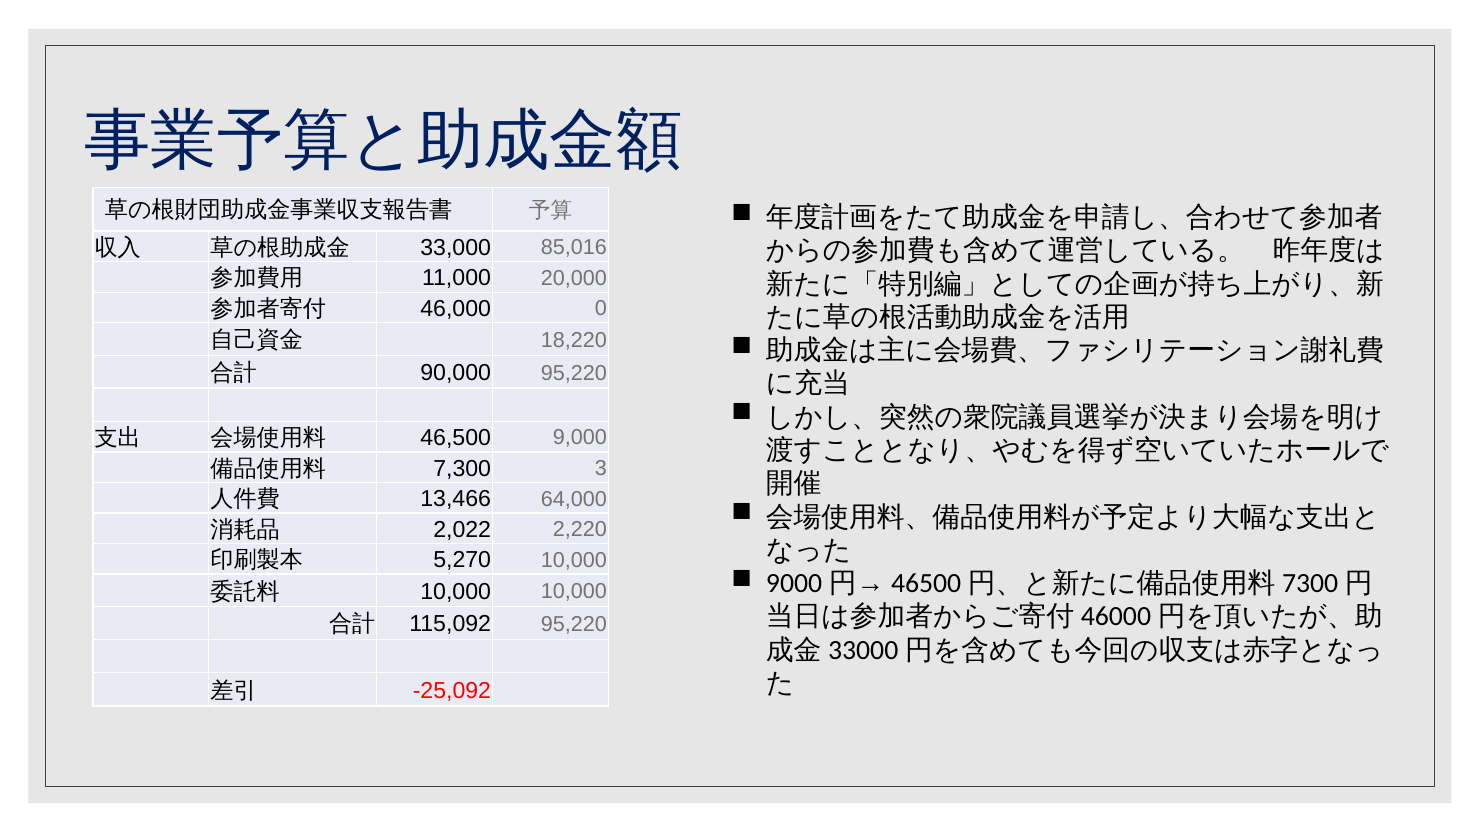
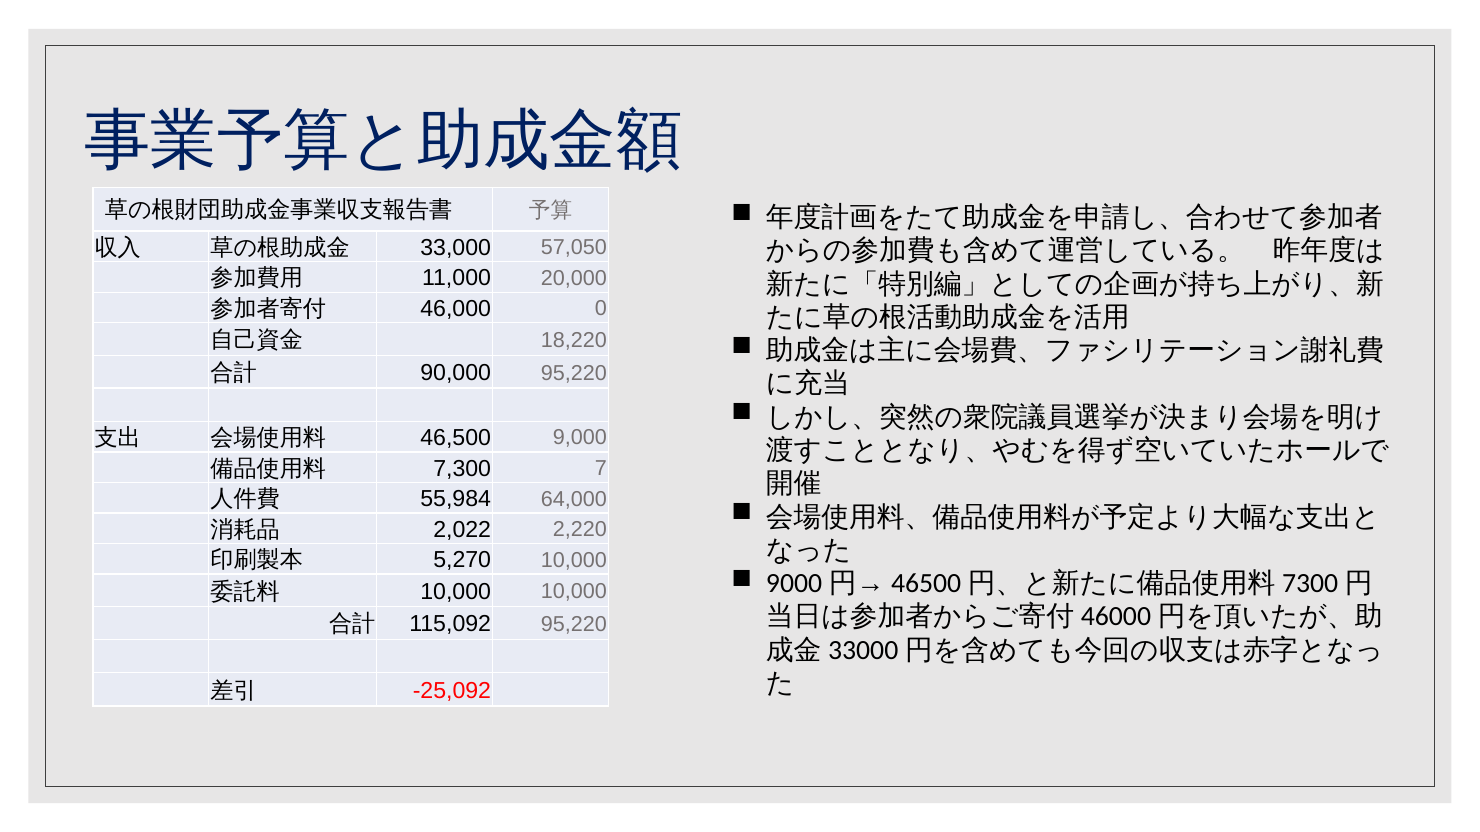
85,016: 85,016 -> 57,050
3: 3 -> 7
13,466: 13,466 -> 55,984
